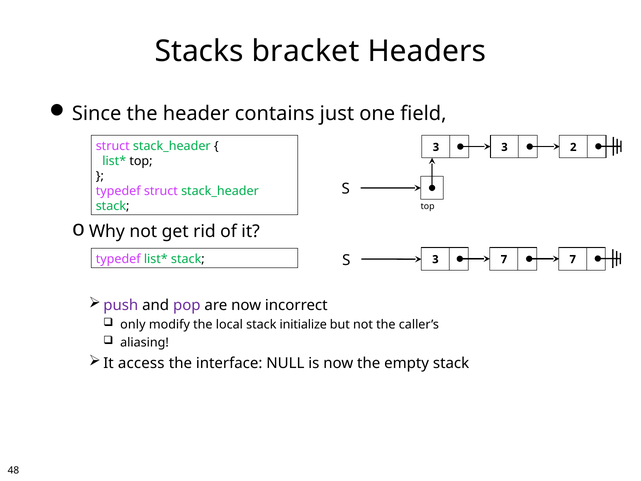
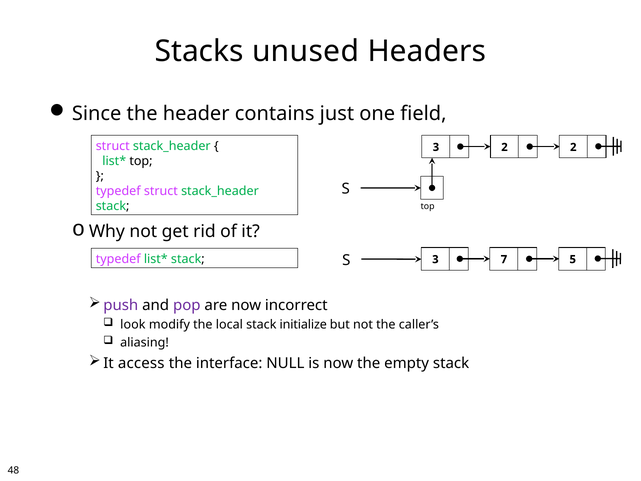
bracket: bracket -> unused
3 3: 3 -> 2
7 7: 7 -> 5
only: only -> look
